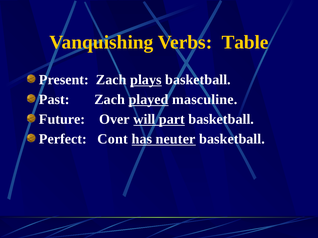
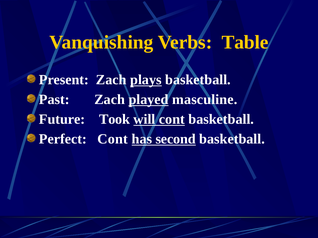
Over: Over -> Took
will part: part -> cont
neuter: neuter -> second
